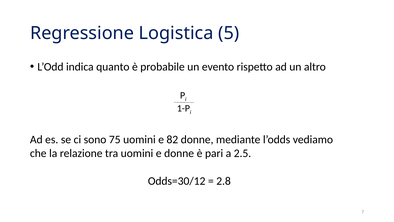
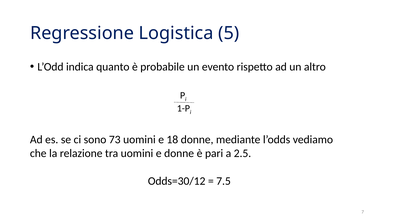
75: 75 -> 73
82: 82 -> 18
2.8: 2.8 -> 7.5
